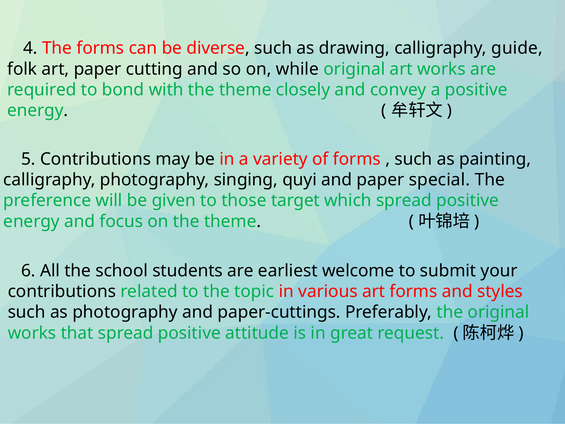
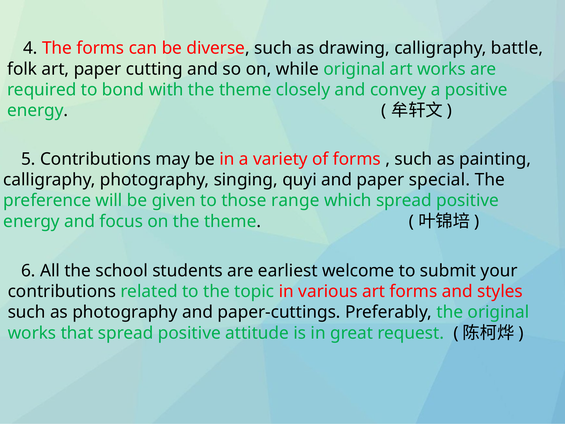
guide: guide -> battle
target: target -> range
